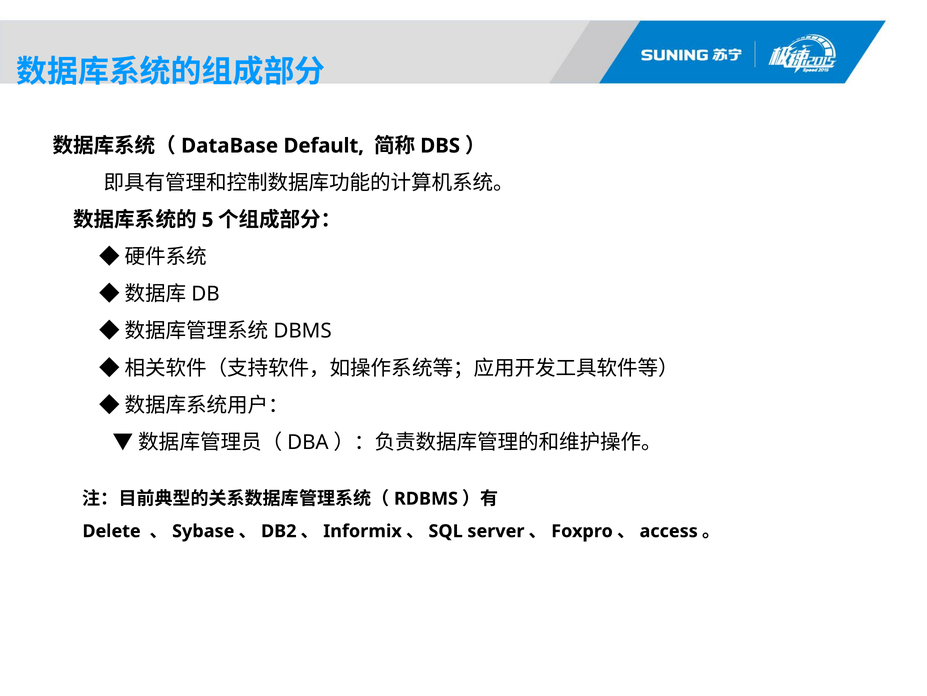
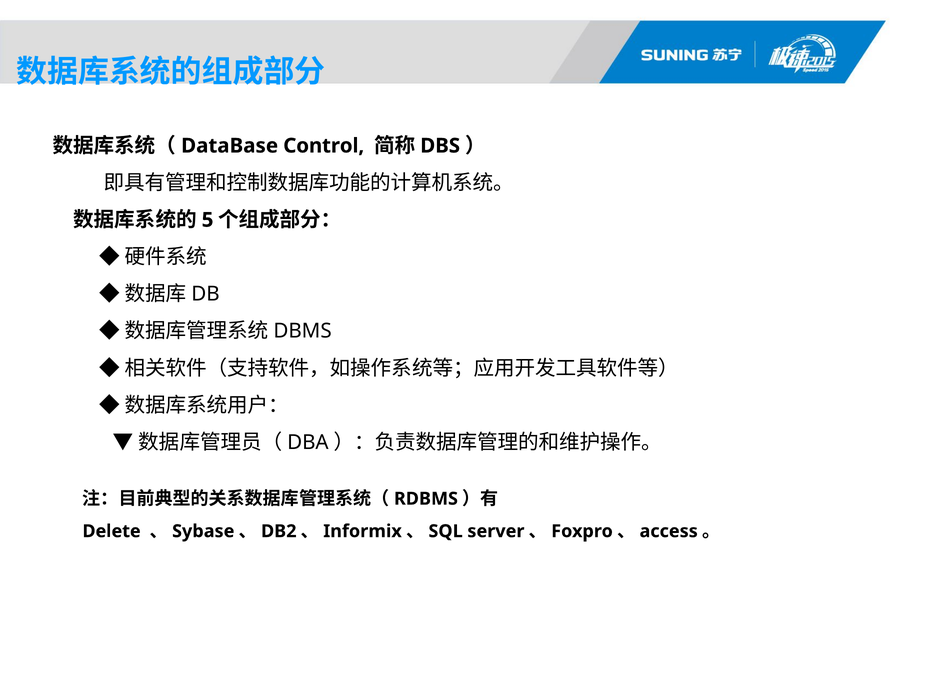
Default: Default -> Control
